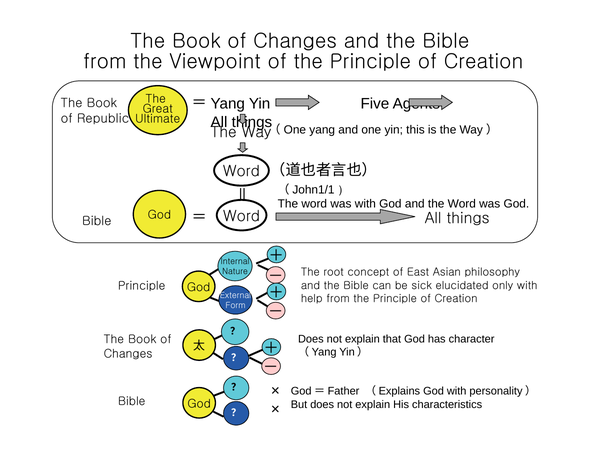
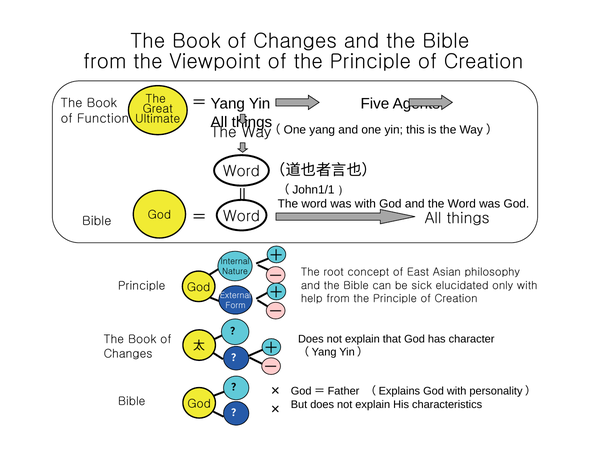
Republic: Republic -> Function
